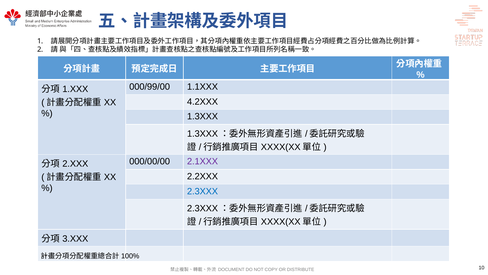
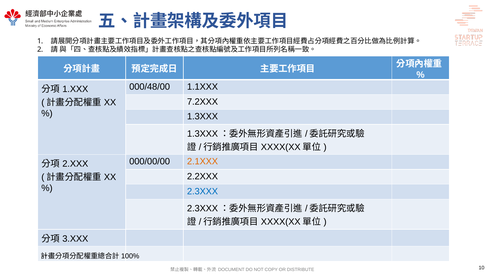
000/99/00: 000/99/00 -> 000/48/00
4.2XXX: 4.2XXX -> 7.2XXX
2.1XXX colour: purple -> orange
